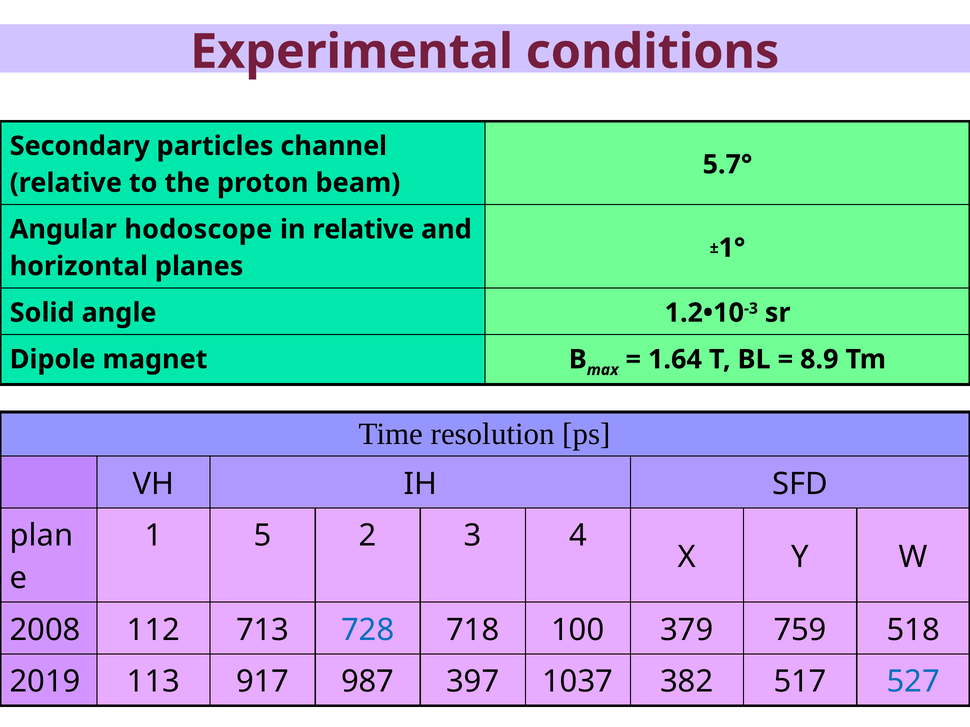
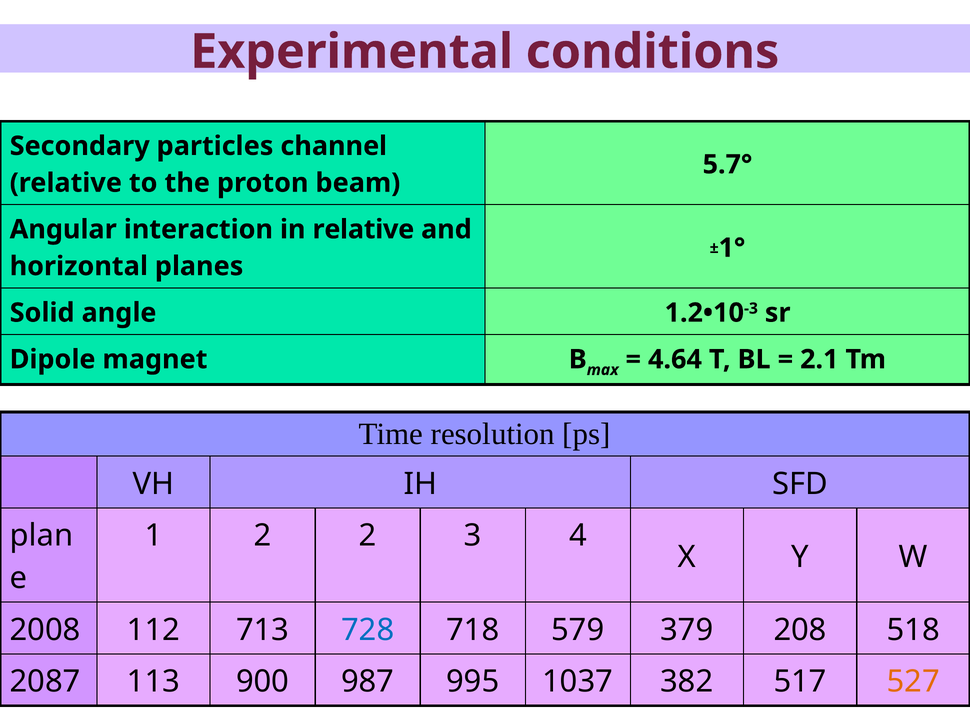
hodoscope: hodoscope -> interaction
1.64: 1.64 -> 4.64
8.9: 8.9 -> 2.1
1 5: 5 -> 2
100: 100 -> 579
759: 759 -> 208
2019: 2019 -> 2087
917: 917 -> 900
397: 397 -> 995
527 colour: blue -> orange
